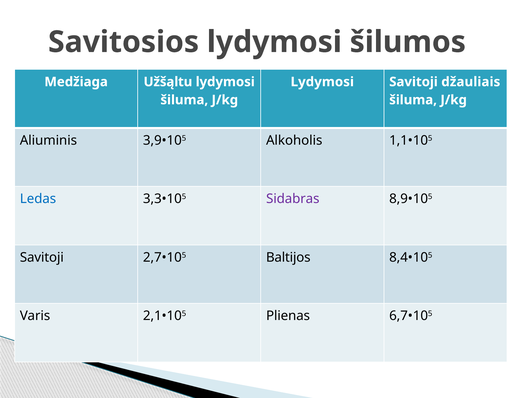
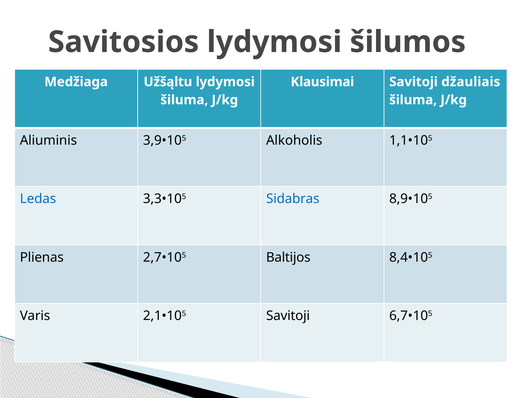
Lydymosi at (322, 82): Lydymosi -> Klausimai
Sidabras colour: purple -> blue
Savitoji at (42, 257): Savitoji -> Plienas
2,1•105 Plienas: Plienas -> Savitoji
